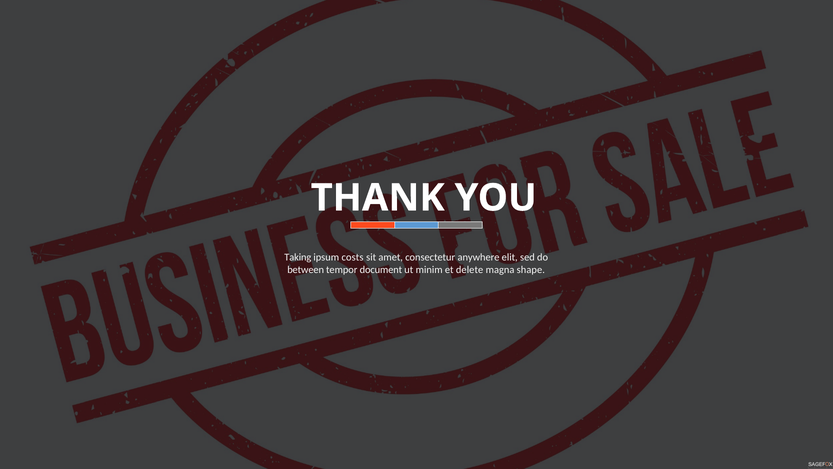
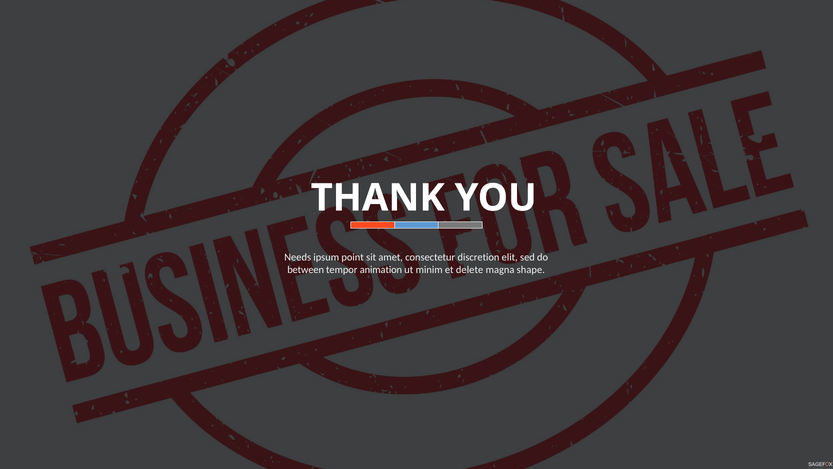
Taking: Taking -> Needs
costs: costs -> point
anywhere: anywhere -> discretion
document: document -> animation
